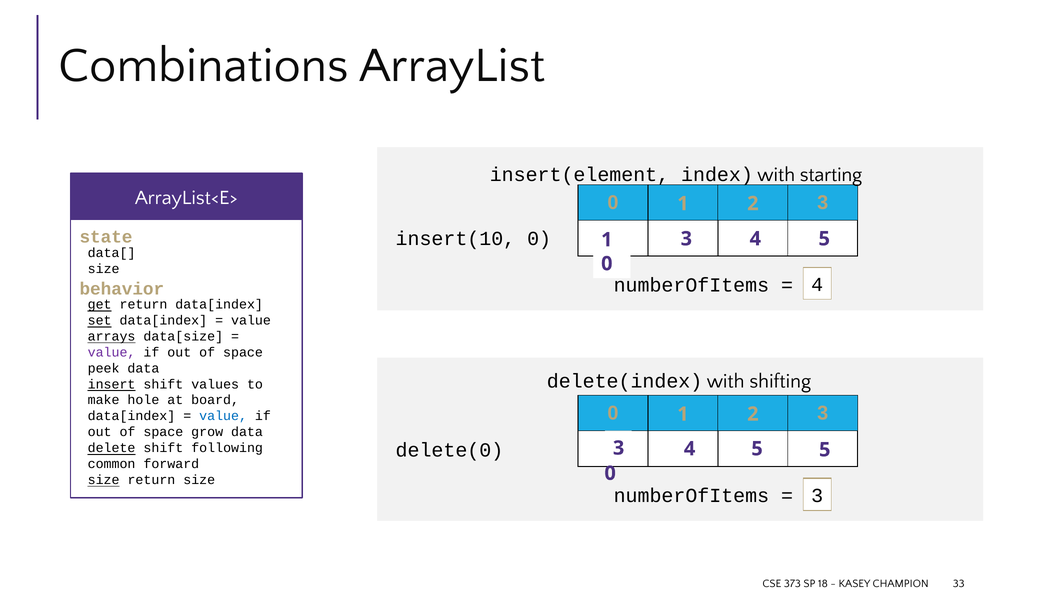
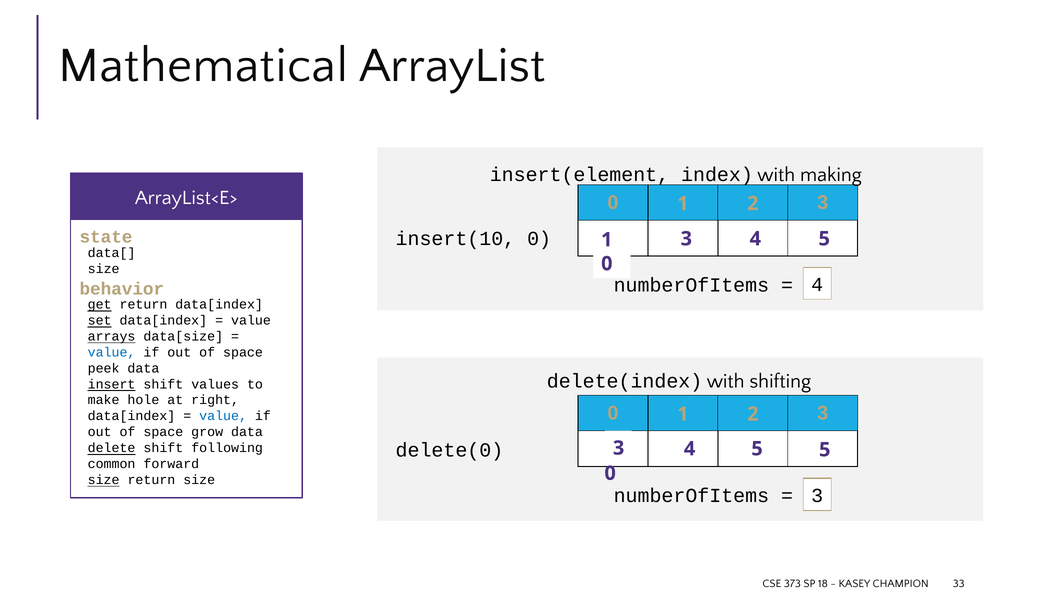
Combinations: Combinations -> Mathematical
starting: starting -> making
value at (112, 352) colour: purple -> blue
board: board -> right
